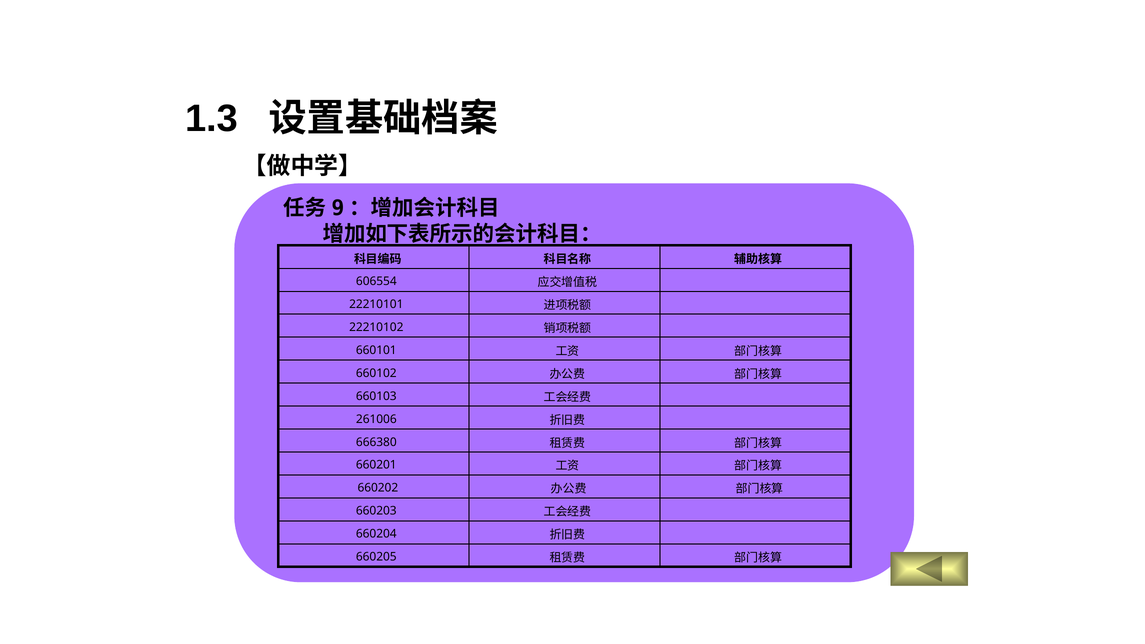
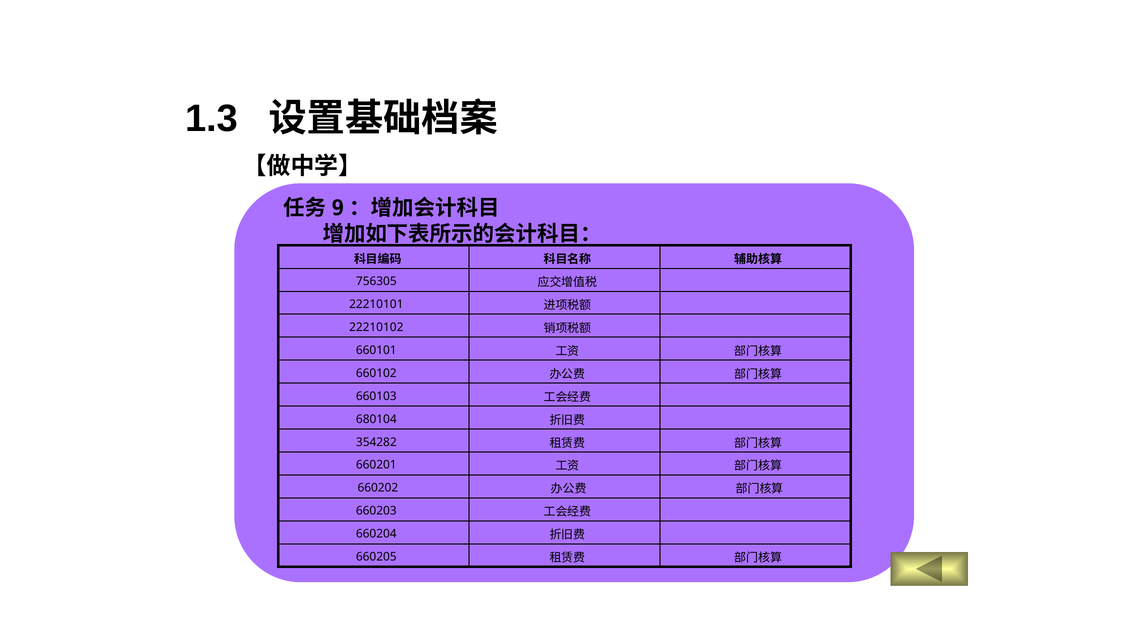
606554: 606554 -> 756305
261006: 261006 -> 680104
666380: 666380 -> 354282
